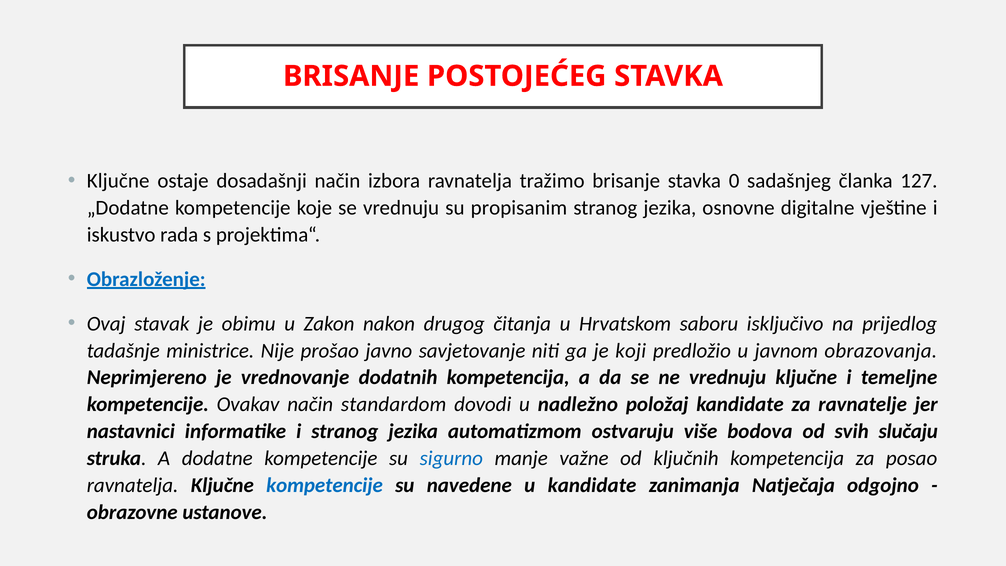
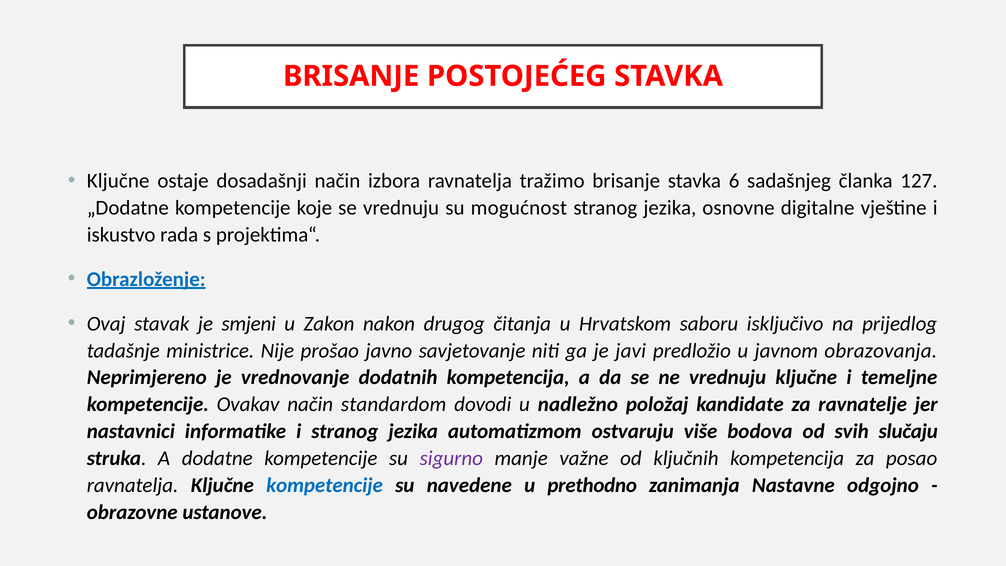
0: 0 -> 6
propisanim: propisanim -> mogućnost
obimu: obimu -> smjeni
koji: koji -> javi
sigurno colour: blue -> purple
u kandidate: kandidate -> prethodno
Natječaja: Natječaja -> Nastavne
